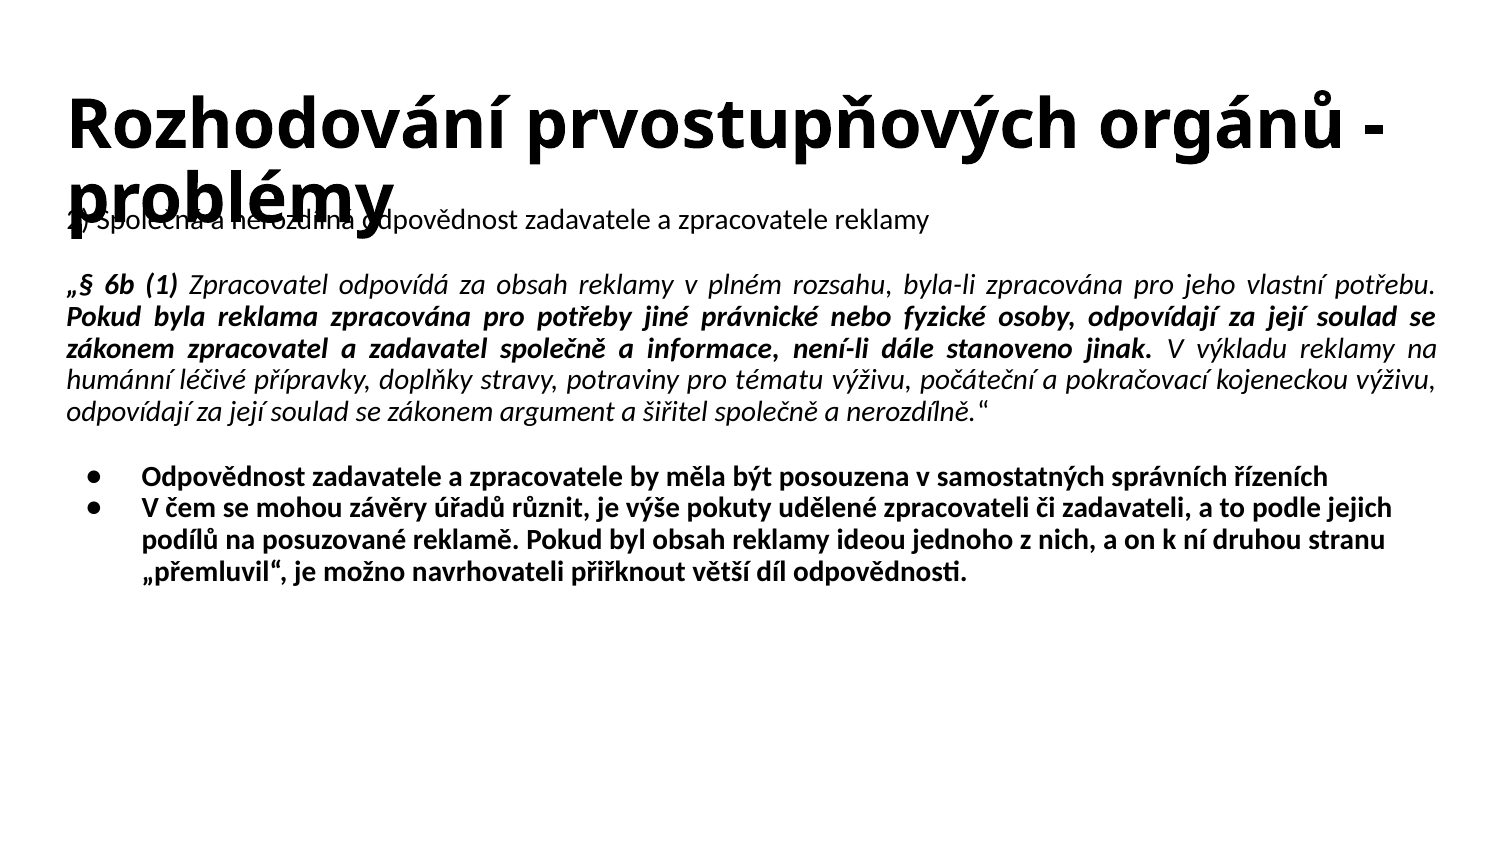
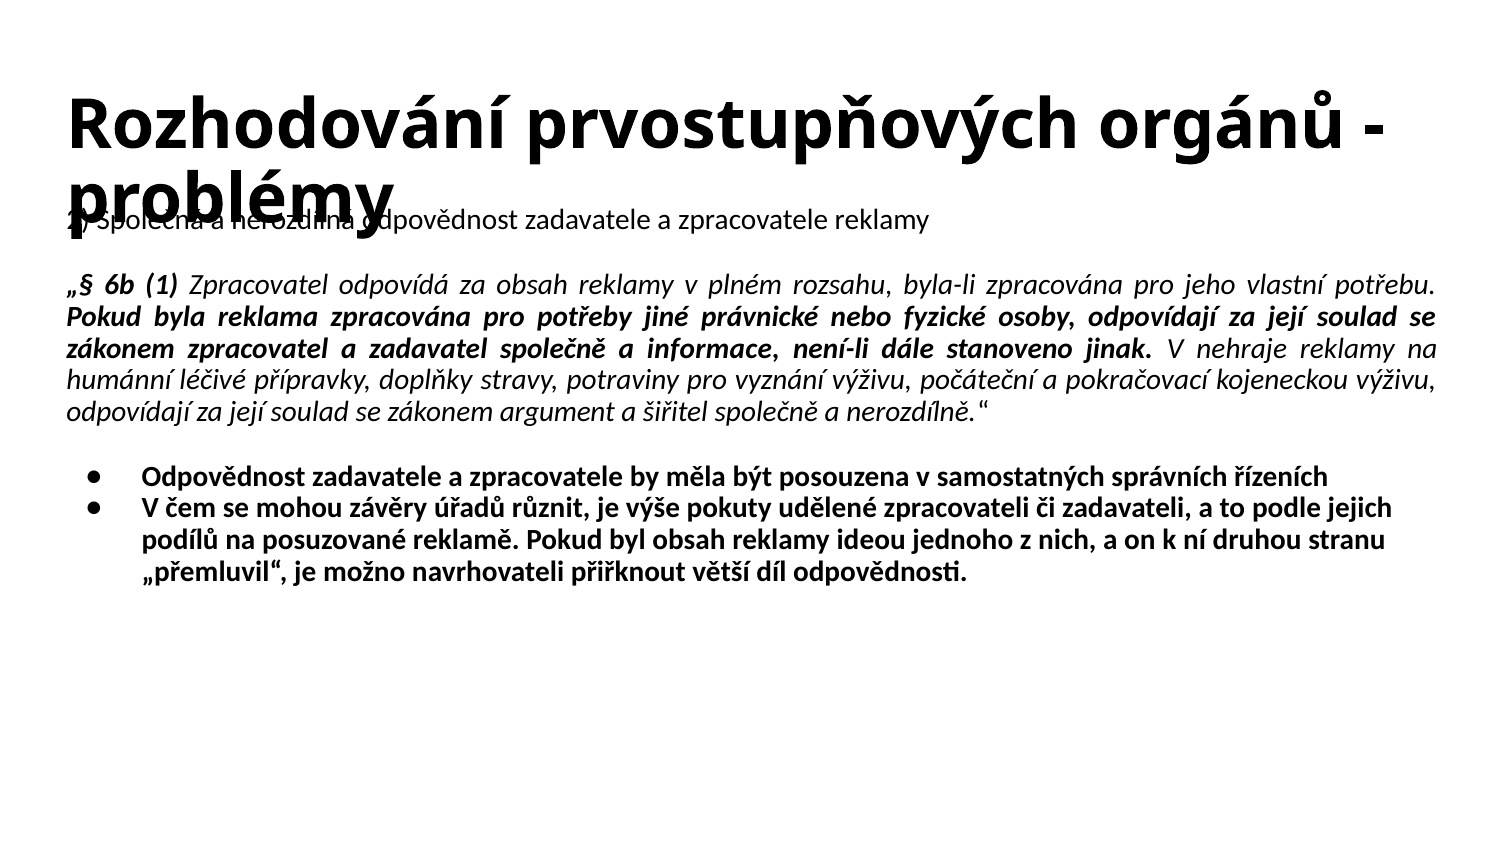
výkladu: výkladu -> nehraje
tématu: tématu -> vyznání
